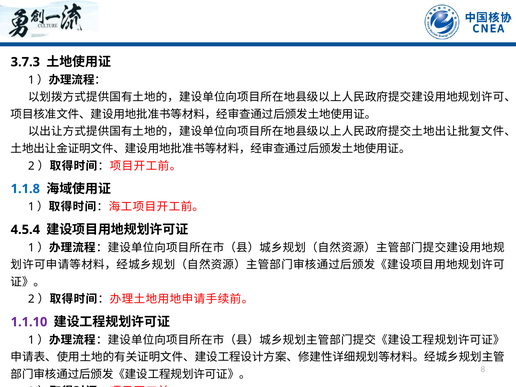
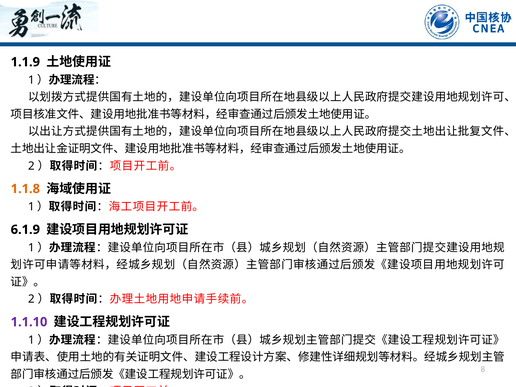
3.7.3: 3.7.3 -> 1.1.9
1.1.8 colour: blue -> orange
4.5.4: 4.5.4 -> 6.1.9
